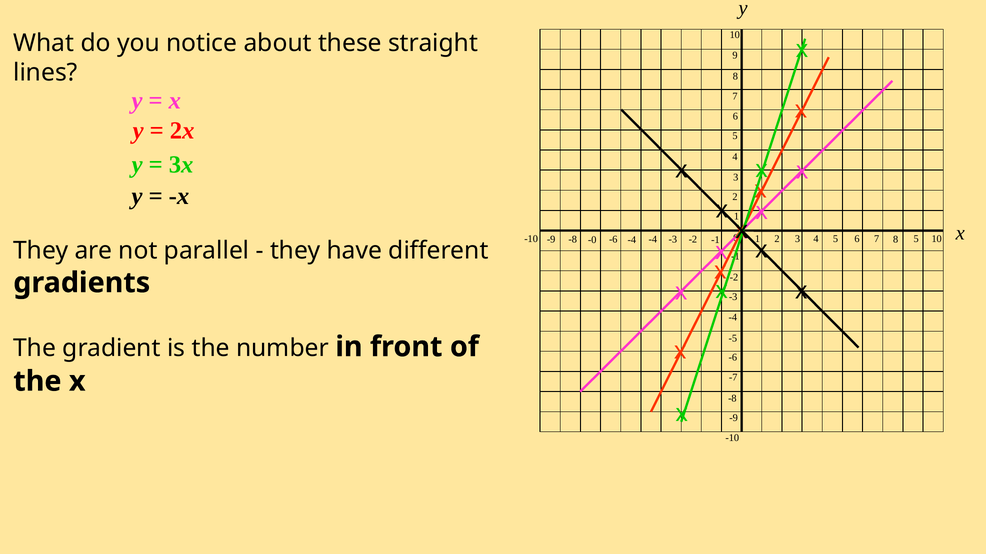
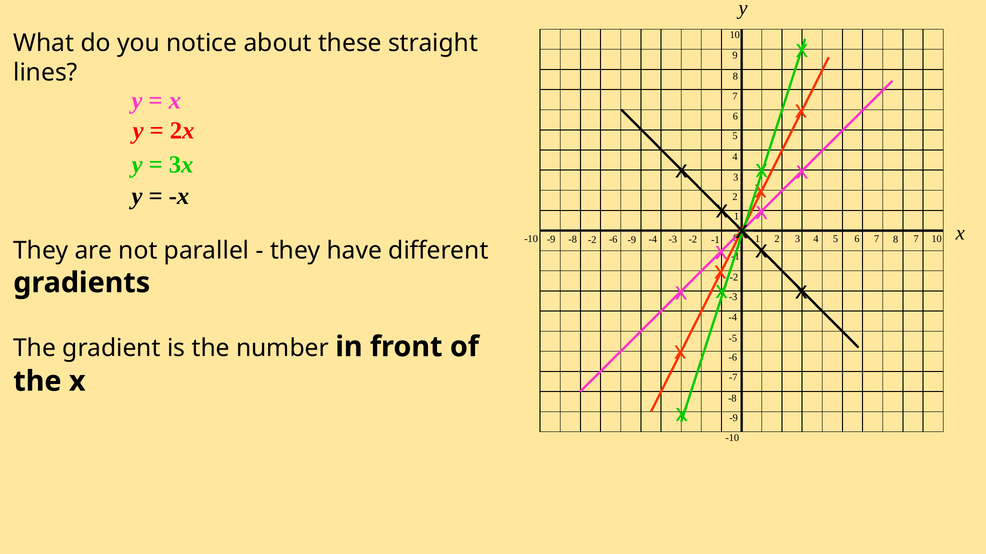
8 5: 5 -> 7
-8 -0: -0 -> -2
-6 -4: -4 -> -9
